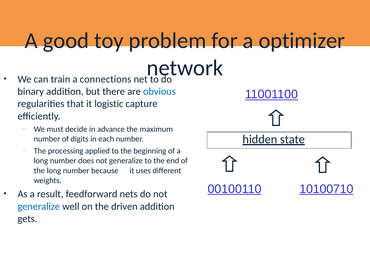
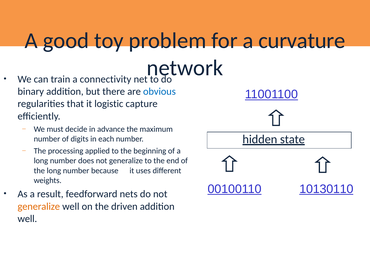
optimizer: optimizer -> curvature
connections: connections -> connectivity
10100710: 10100710 -> 10130110
generalize at (39, 207) colour: blue -> orange
gets at (27, 219): gets -> well
